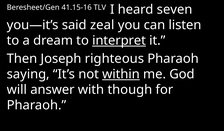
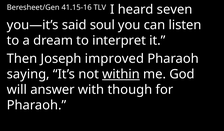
zeal: zeal -> soul
interpret underline: present -> none
righteous: righteous -> improved
